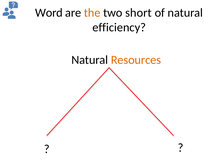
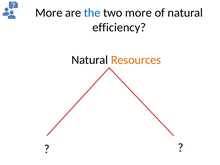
Word at (49, 13): Word -> More
the colour: orange -> blue
two short: short -> more
